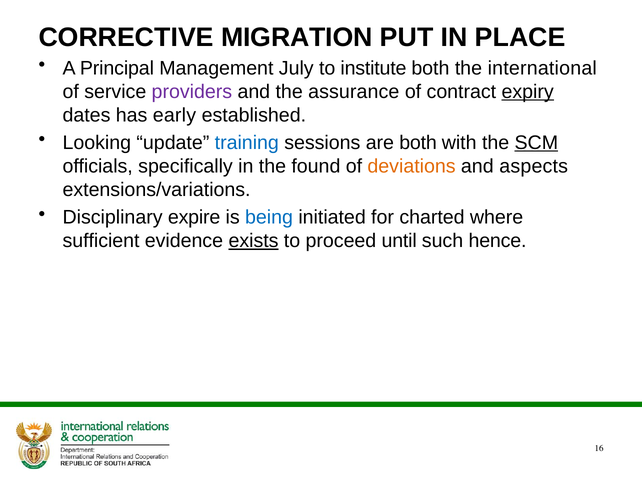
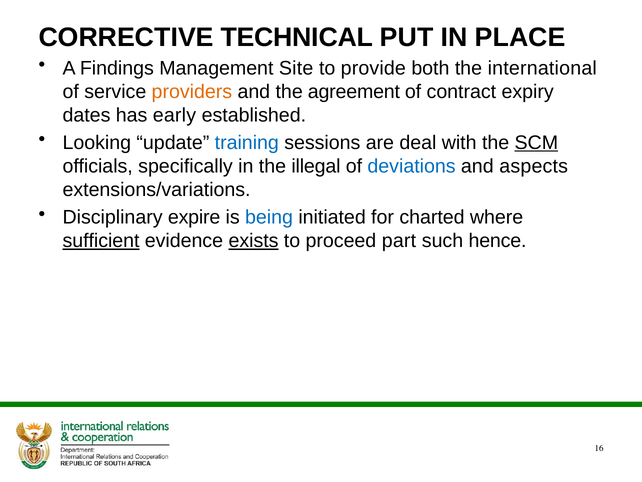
MIGRATION: MIGRATION -> TECHNICAL
Principal: Principal -> Findings
July: July -> Site
institute: institute -> provide
providers colour: purple -> orange
assurance: assurance -> agreement
expiry underline: present -> none
are both: both -> deal
found: found -> illegal
deviations colour: orange -> blue
sufficient underline: none -> present
until: until -> part
